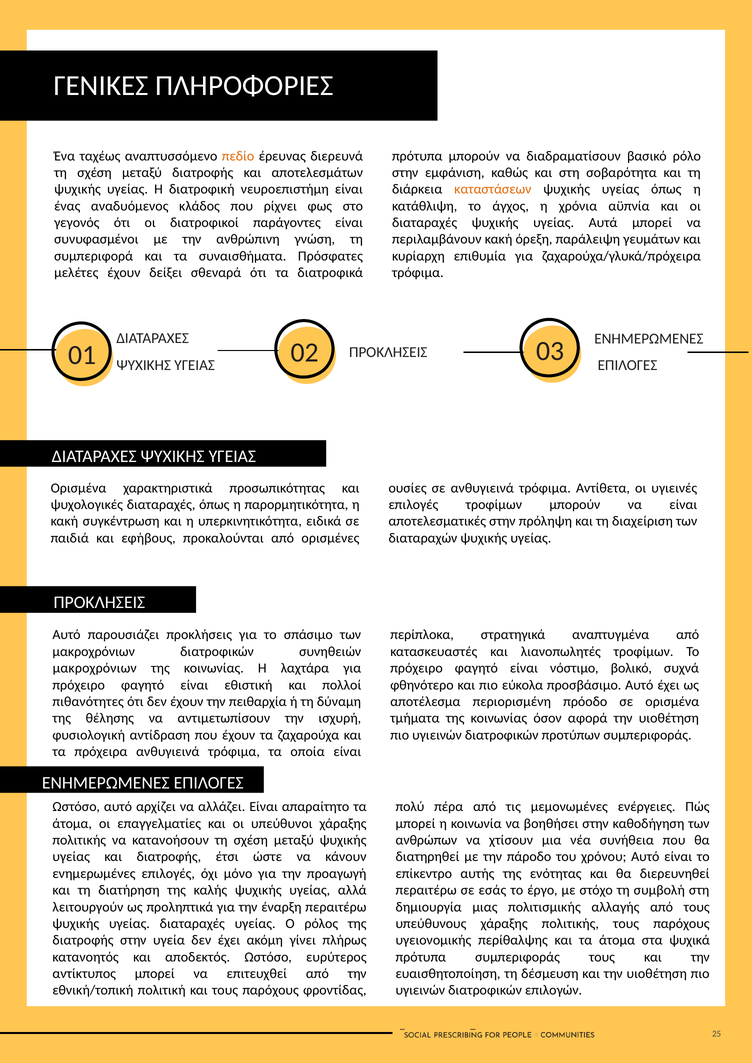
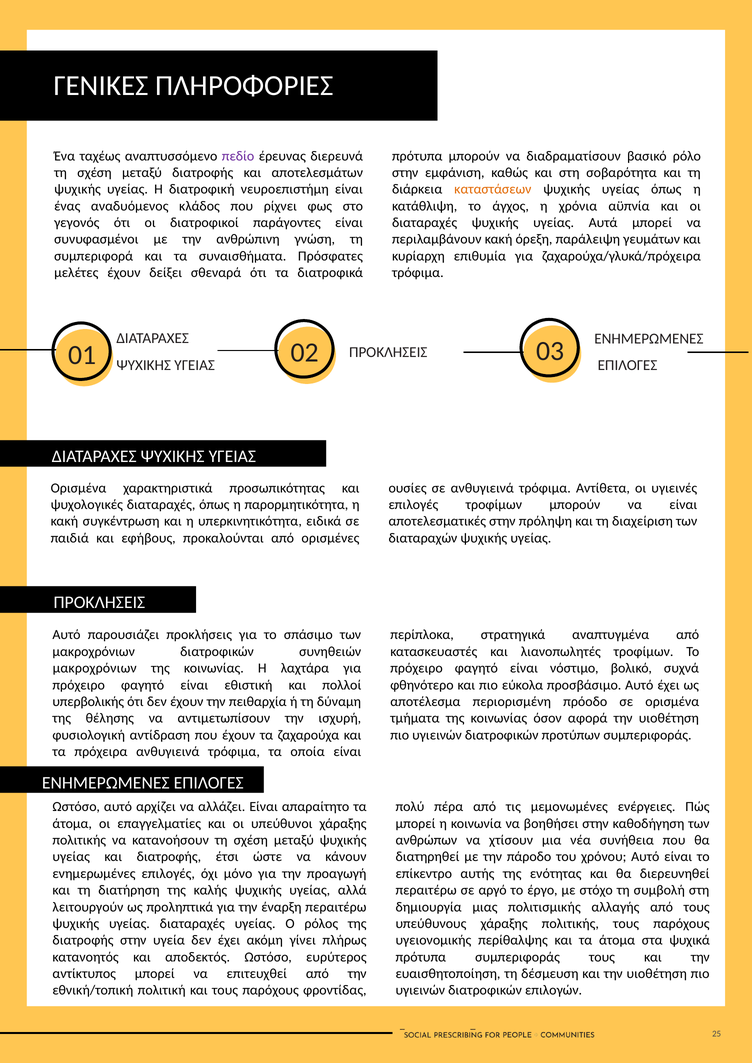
πεδίο colour: orange -> purple
πιθανότητες: πιθανότητες -> υπερβολικής
εσάς: εσάς -> αργό
